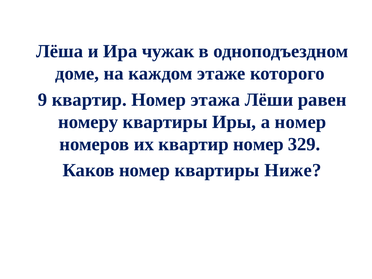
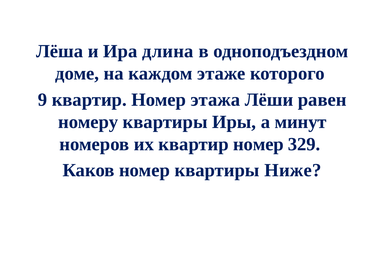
чужак: чужак -> длина
а номер: номер -> минут
